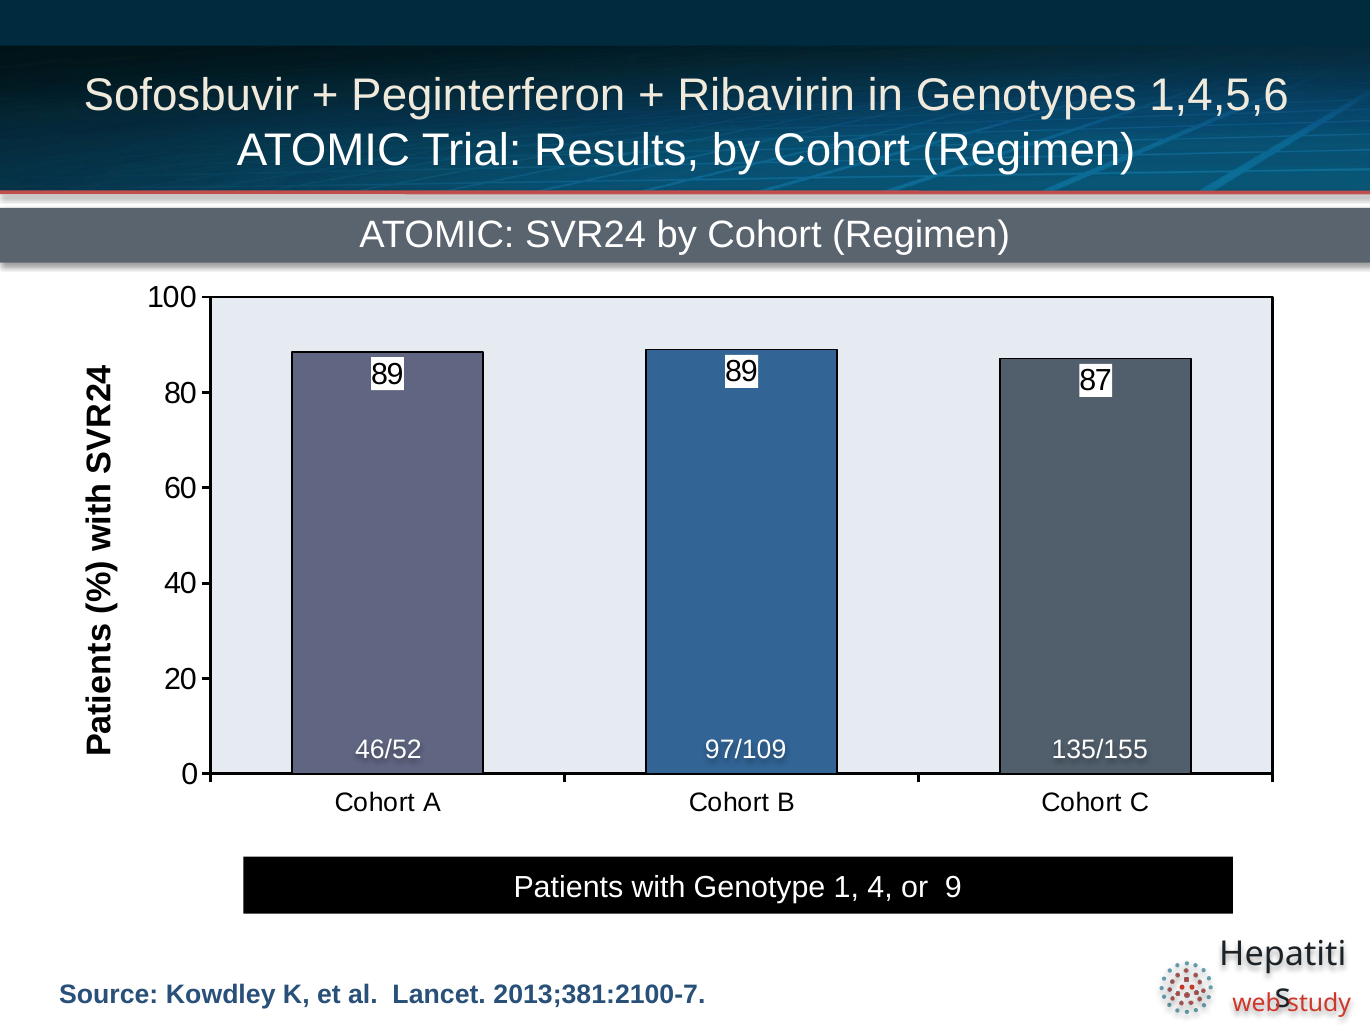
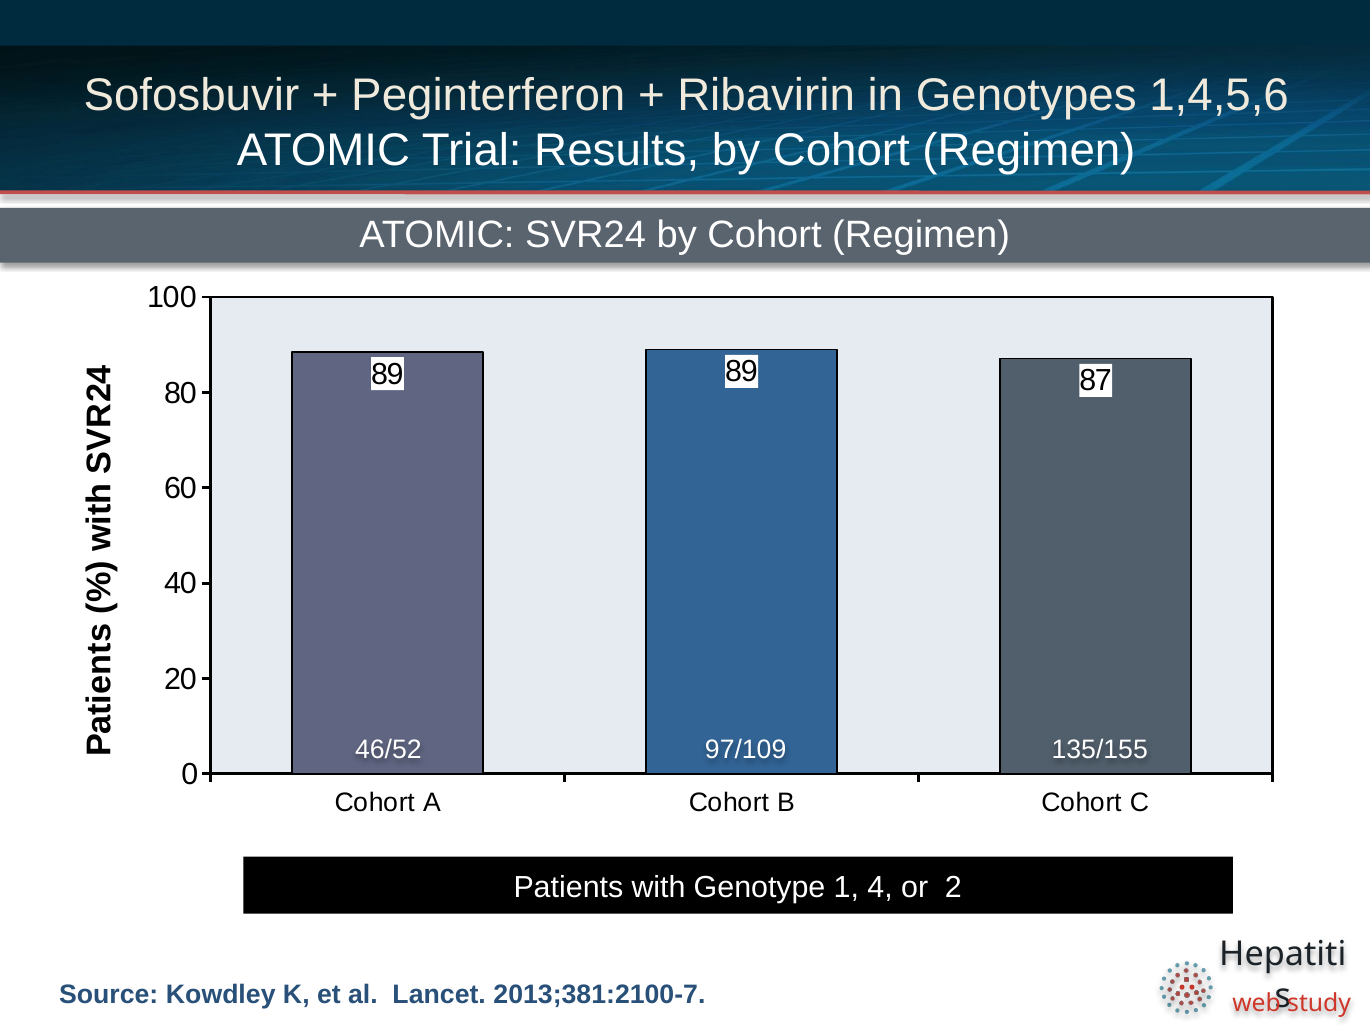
or 9: 9 -> 2
